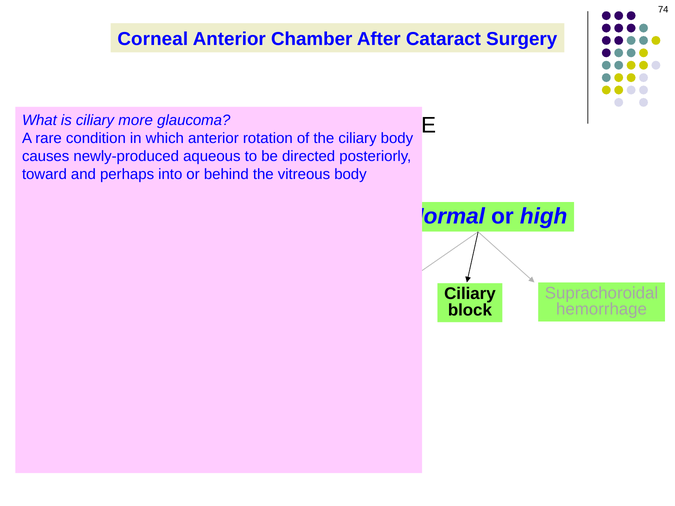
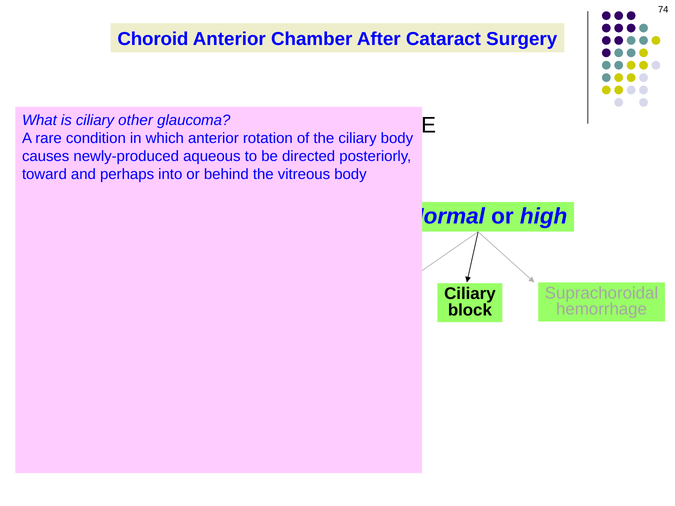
Corneal: Corneal -> Choroid
more: more -> other
